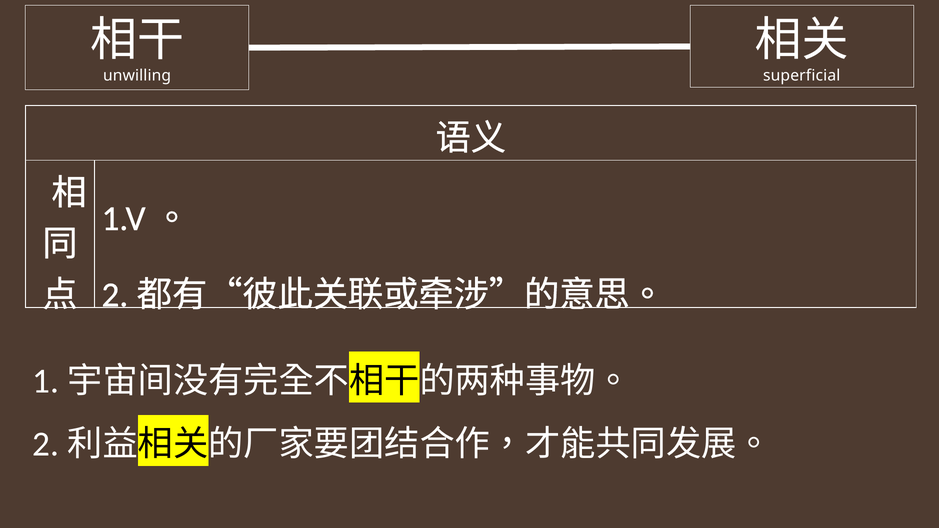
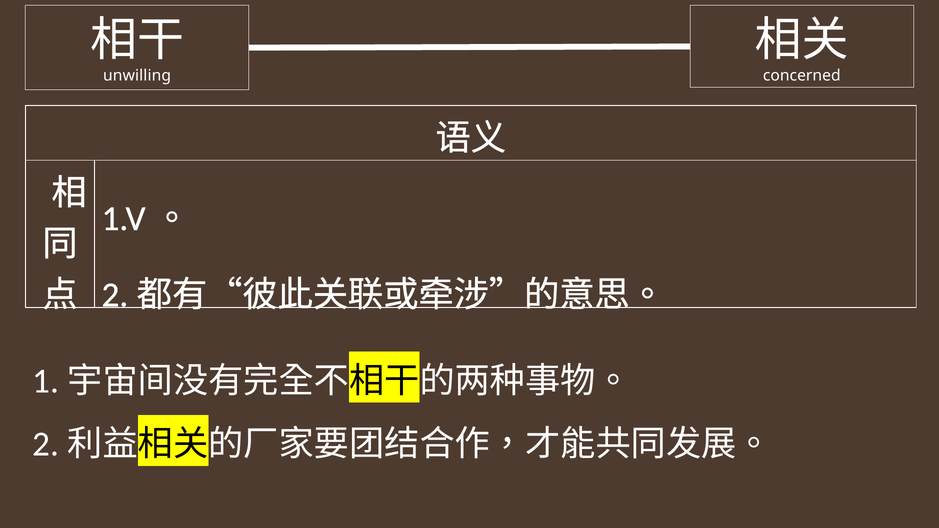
superficial: superficial -> concerned
